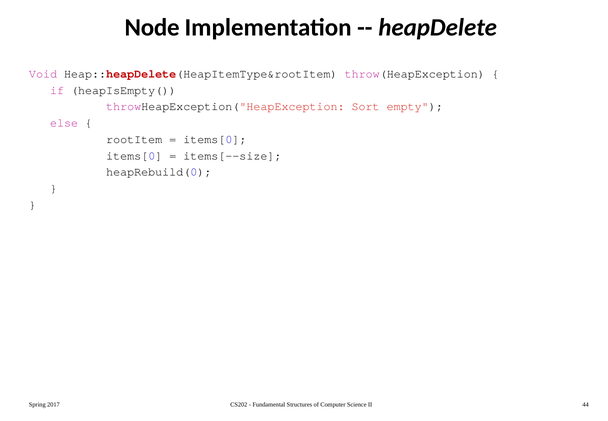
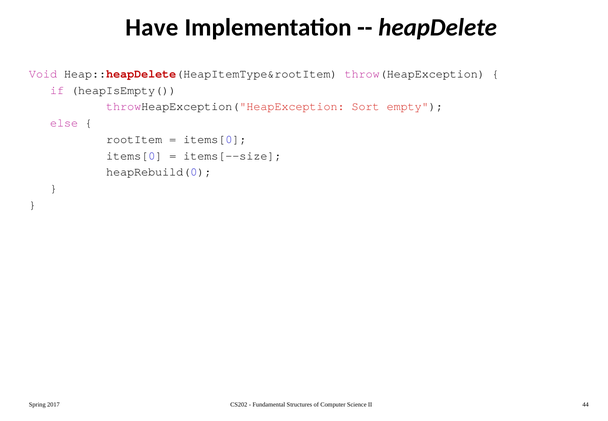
Node: Node -> Have
